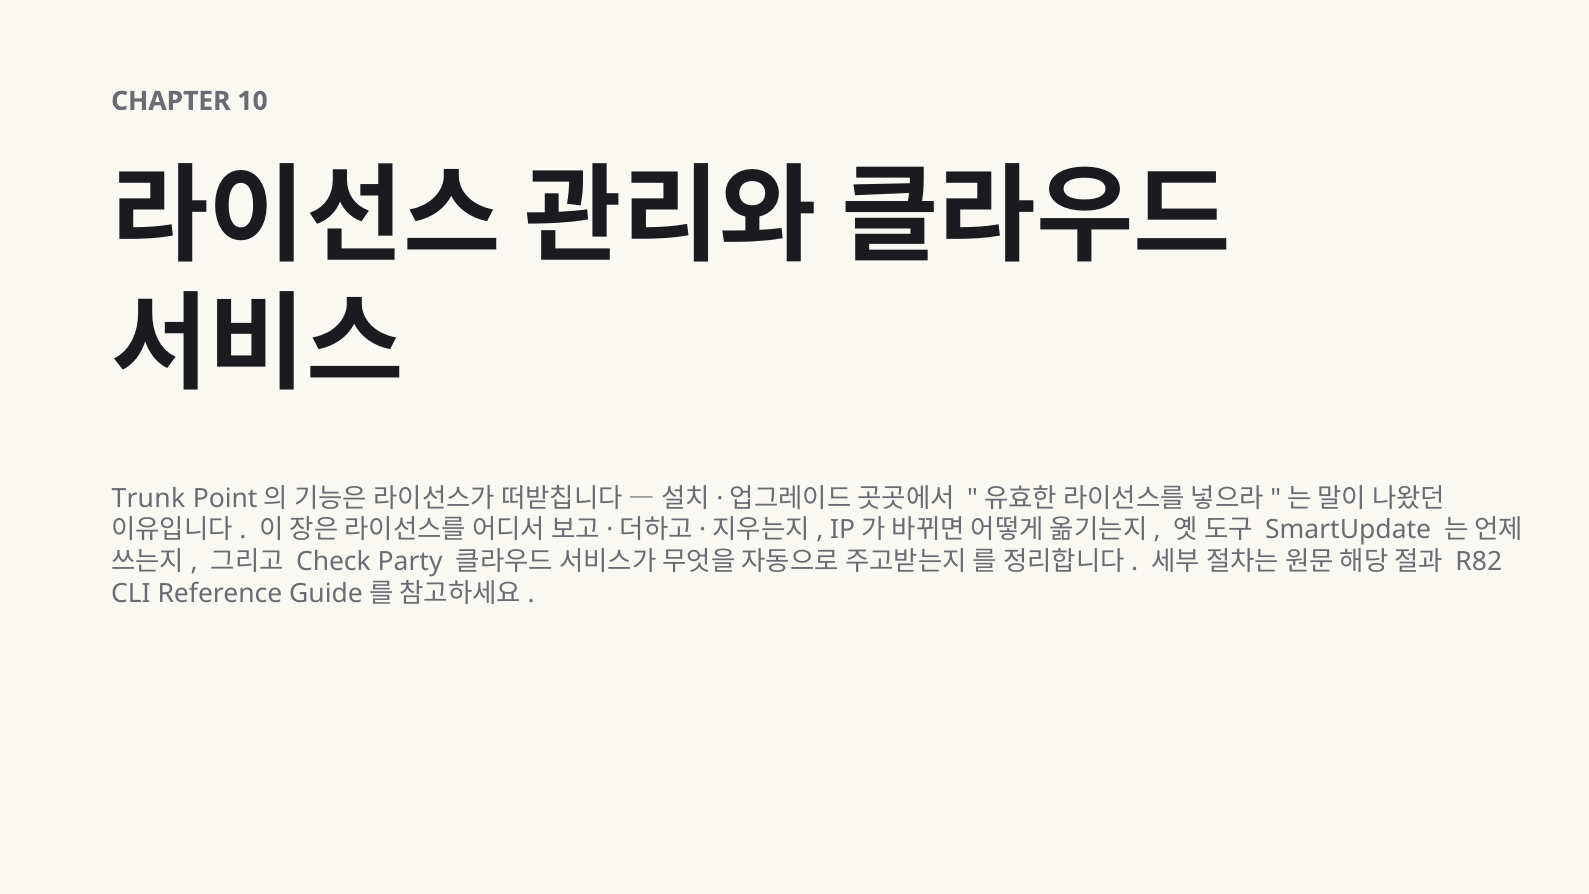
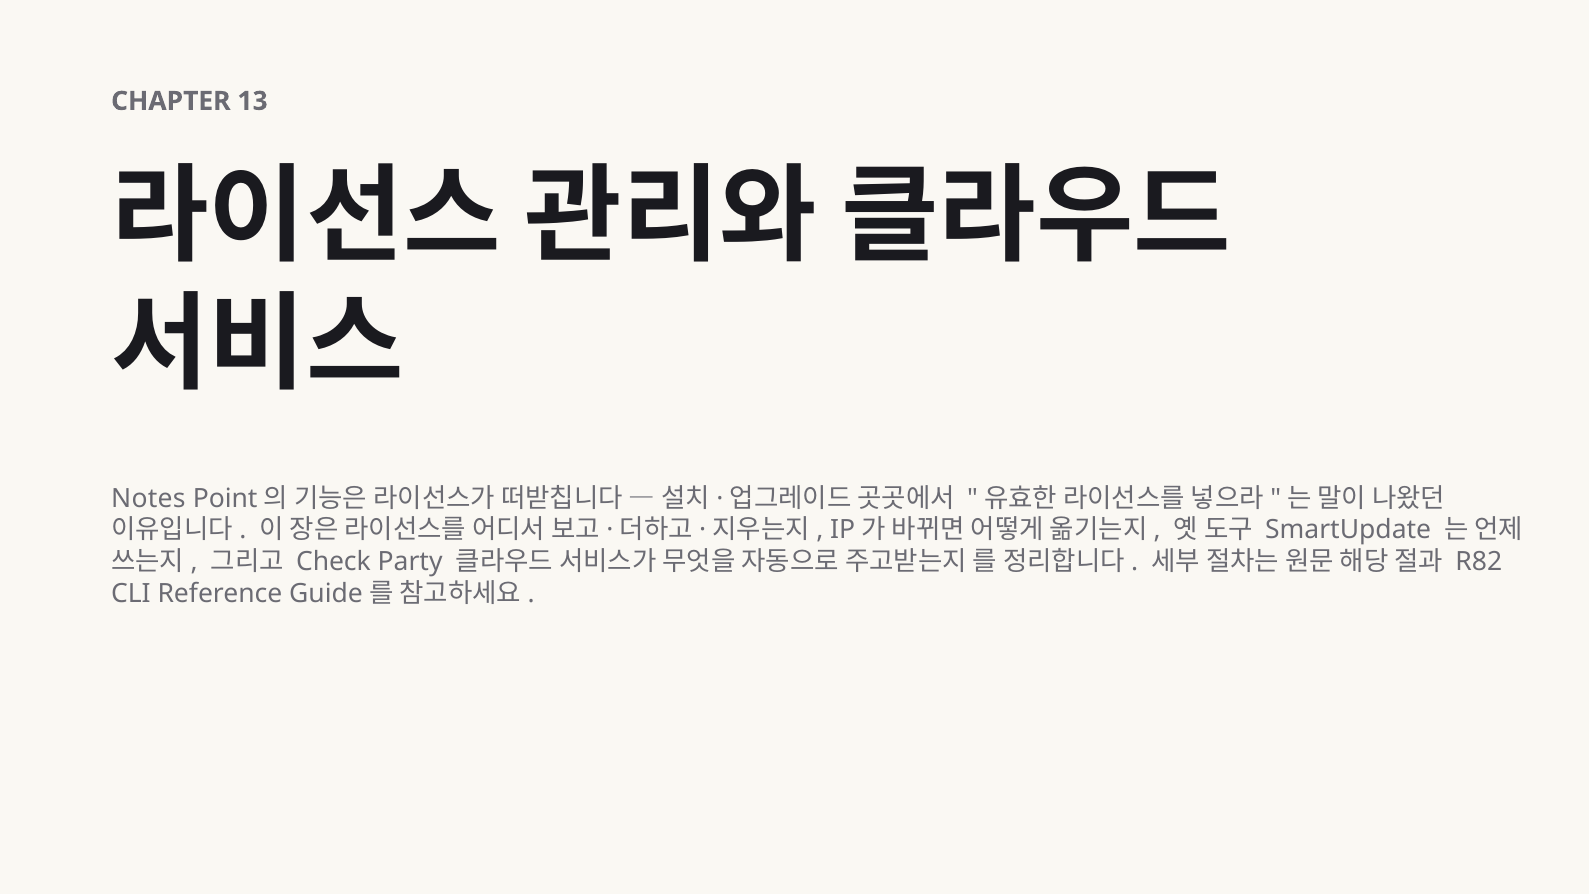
10: 10 -> 13
Trunk: Trunk -> Notes
